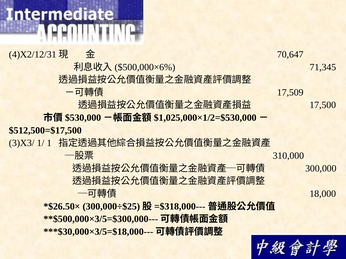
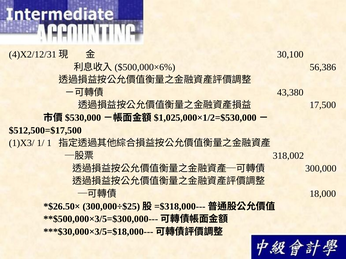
70,647: 70,647 -> 30,100
71,345: 71,345 -> 56,386
17,509: 17,509 -> 43,380
3)X3/: 3)X3/ -> 1)X3/
310,000: 310,000 -> 318,002
